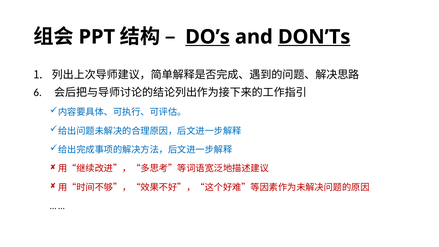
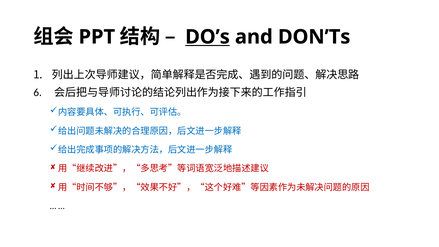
DON’Ts underline: present -> none
